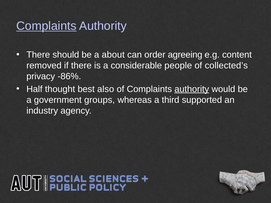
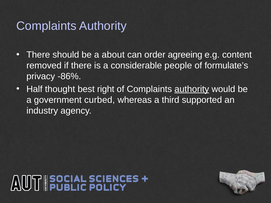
Complaints at (46, 26) underline: present -> none
collected’s: collected’s -> formulate’s
also: also -> right
groups: groups -> curbed
